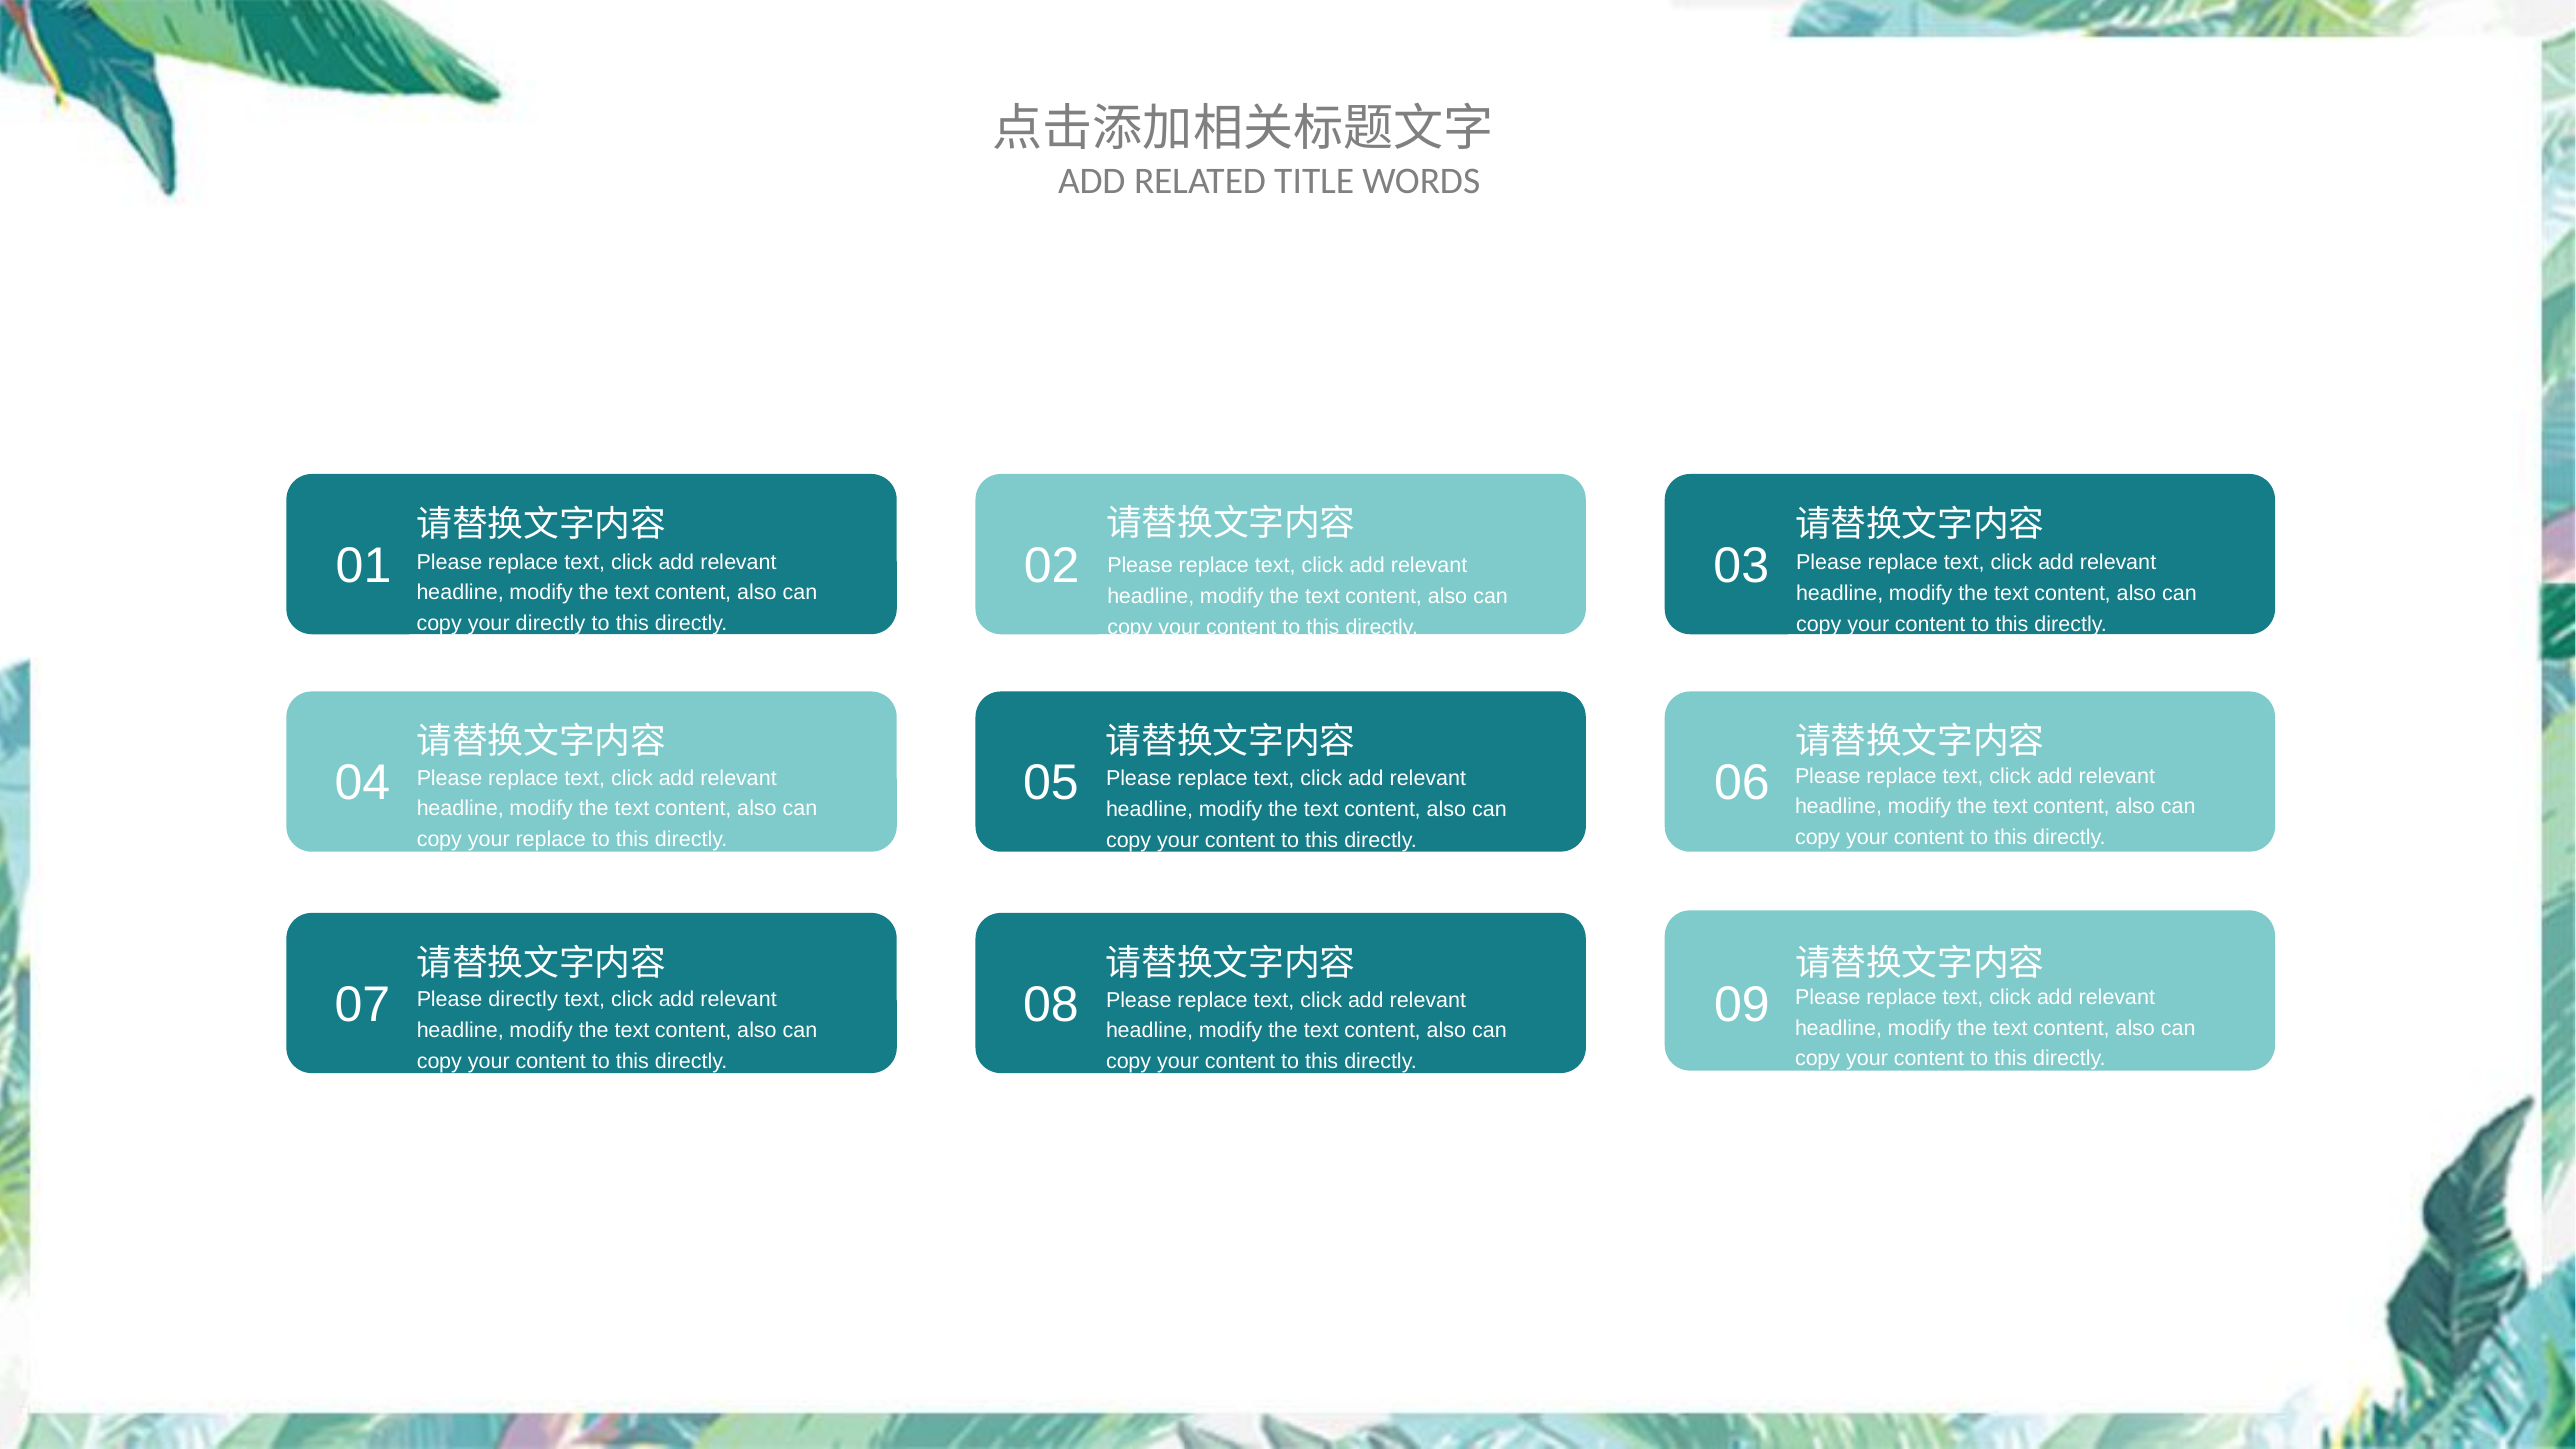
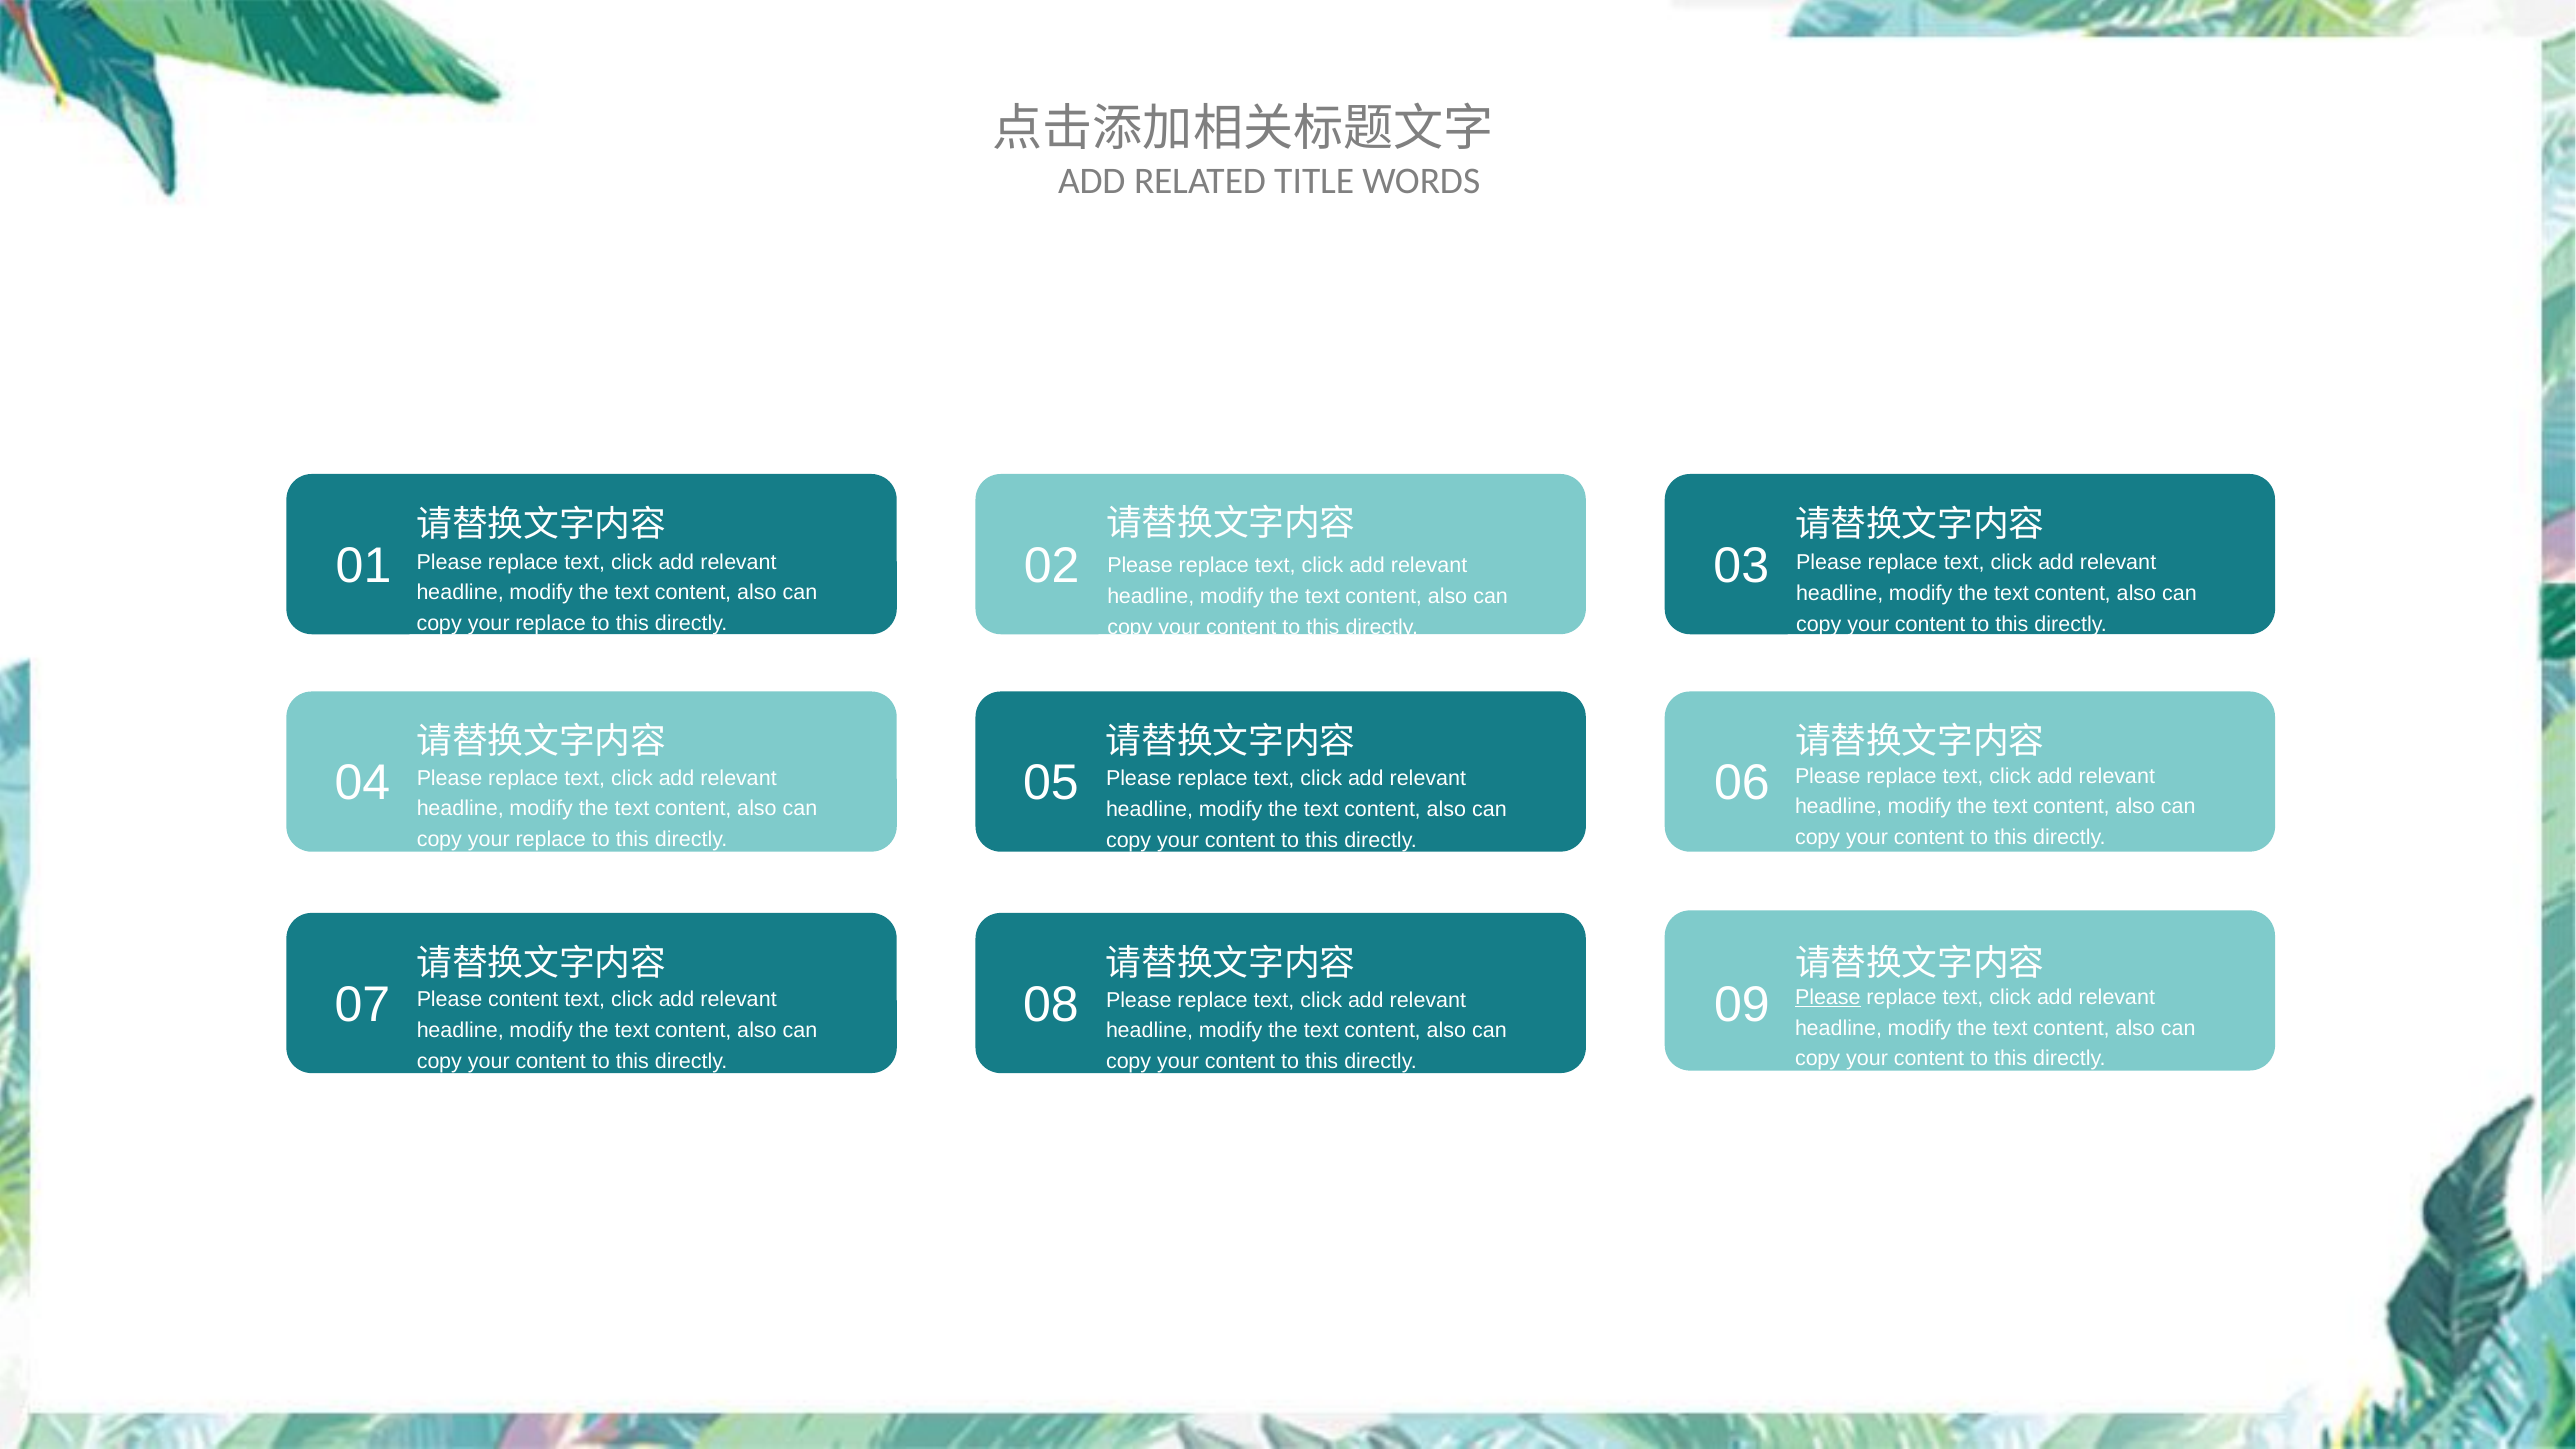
directly at (550, 624): directly -> replace
Please at (1828, 997) underline: none -> present
Please directly: directly -> content
